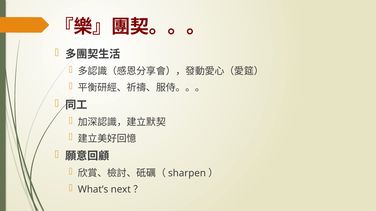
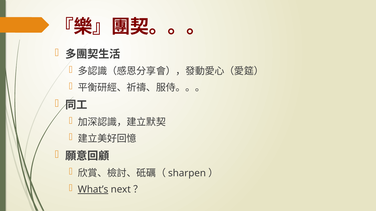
What’s underline: none -> present
